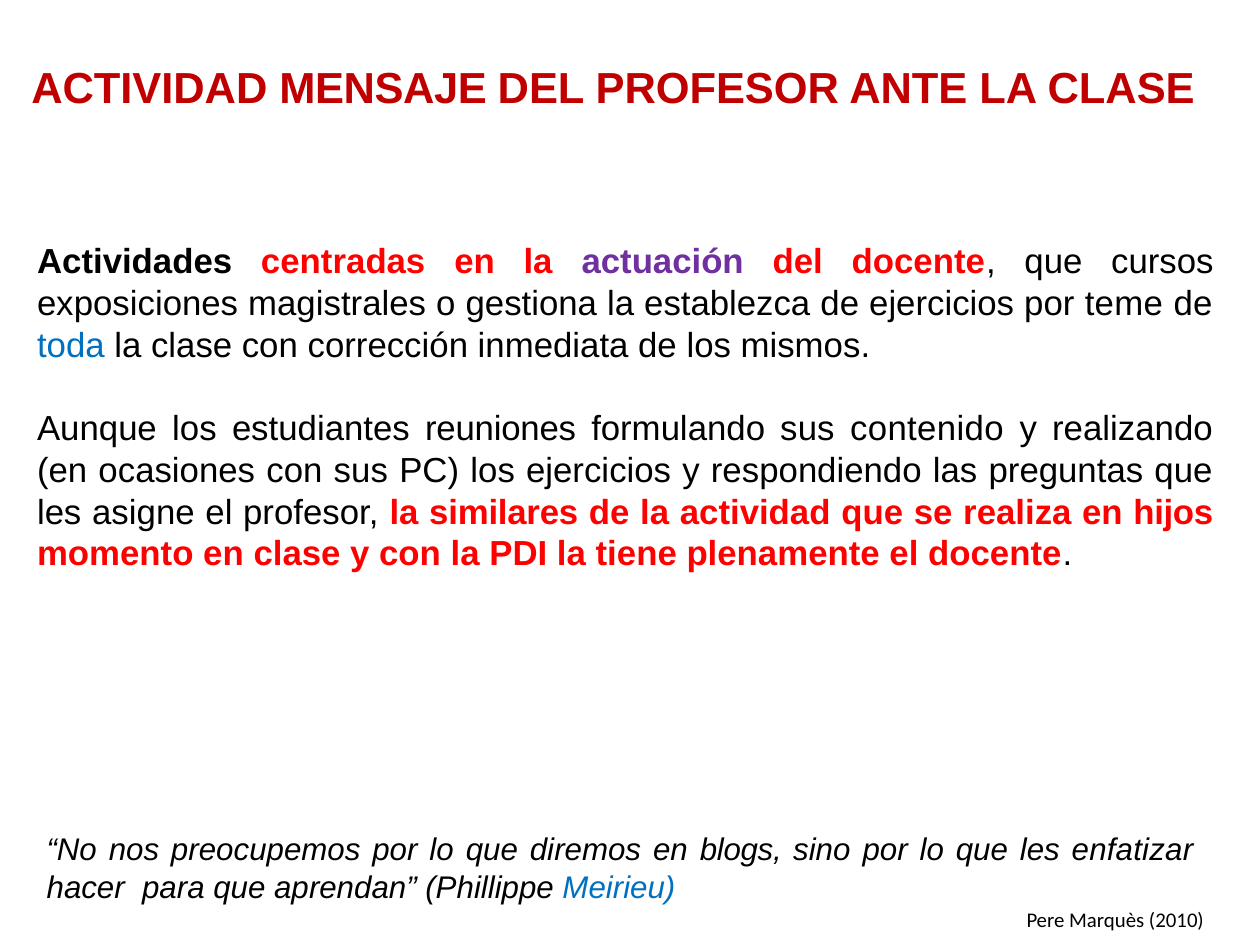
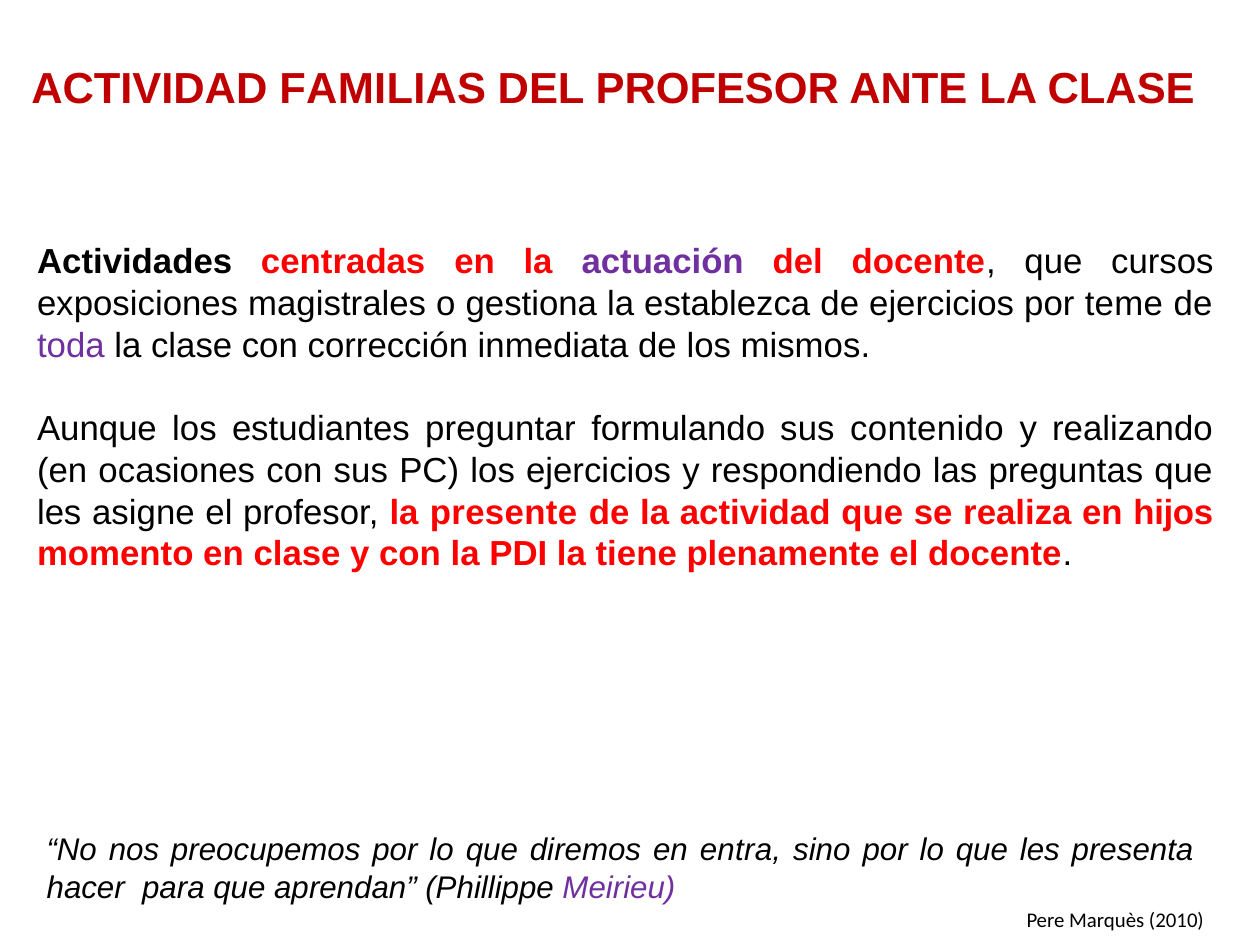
MENSAJE: MENSAJE -> FAMILIAS
toda colour: blue -> purple
reuniones: reuniones -> preguntar
similares: similares -> presente
blogs: blogs -> entra
enfatizar: enfatizar -> presenta
Meirieu colour: blue -> purple
